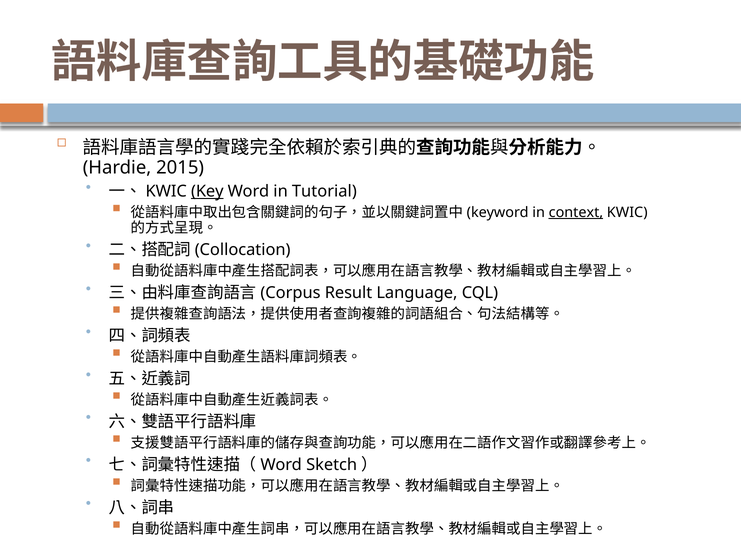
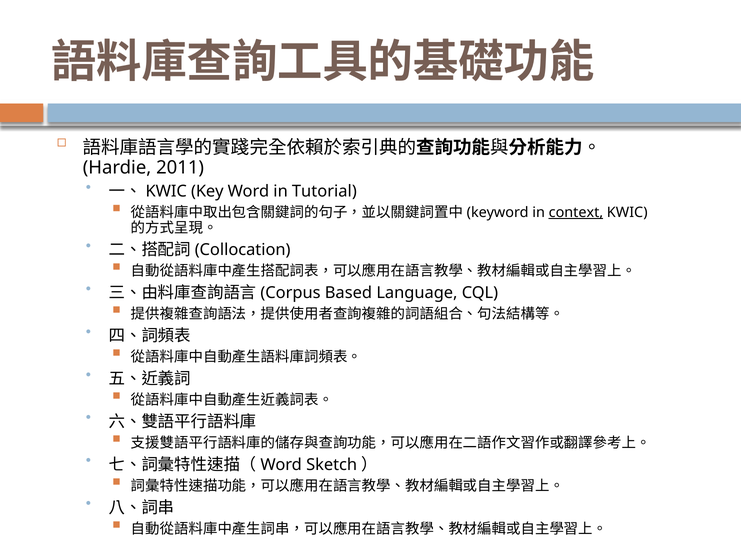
2015: 2015 -> 2011
Key underline: present -> none
Result: Result -> Based
